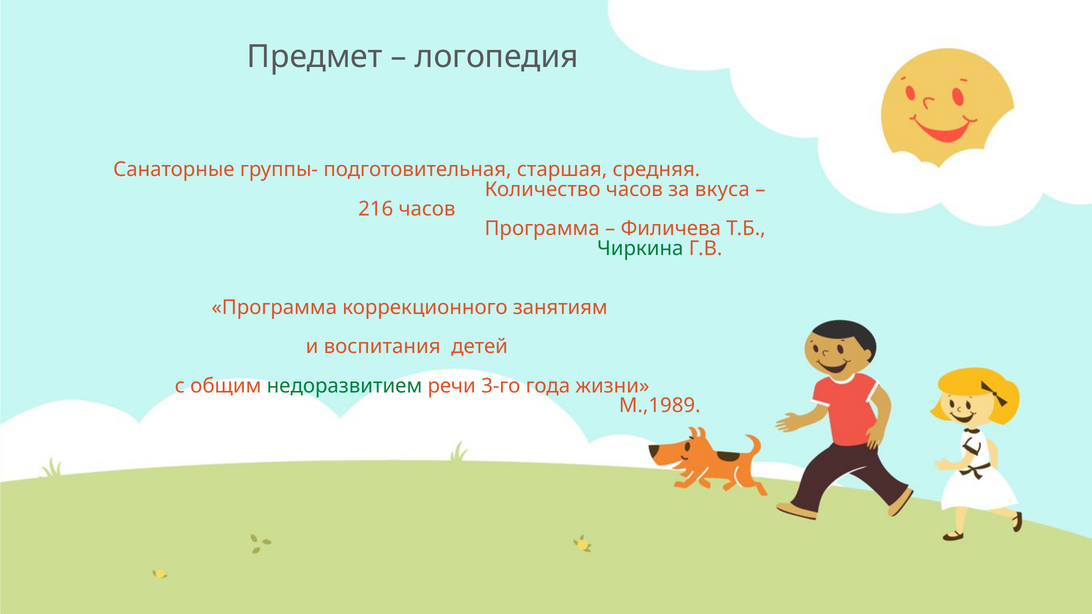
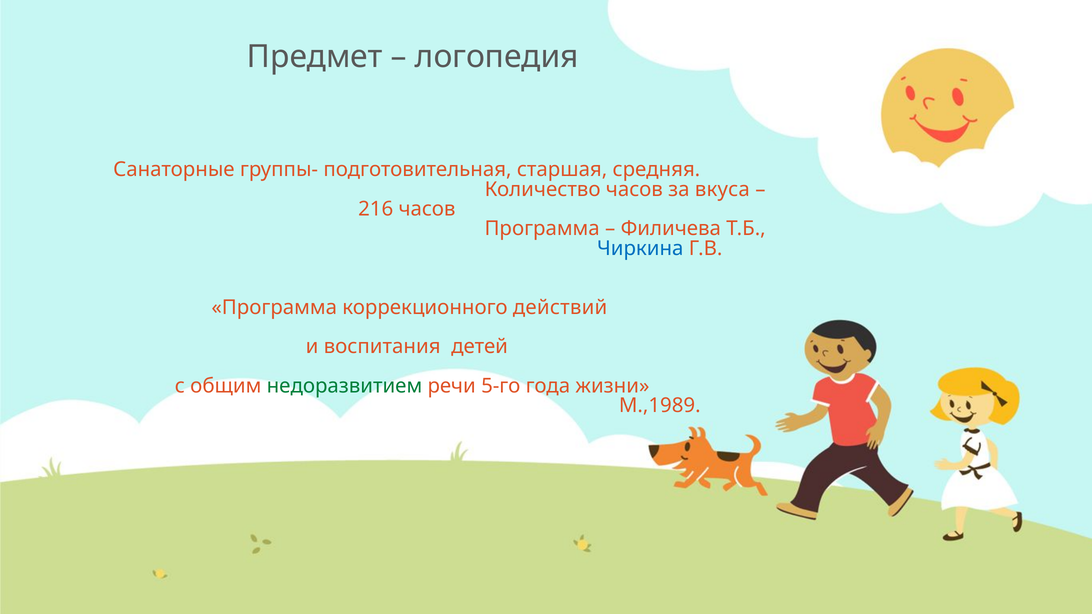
Чиркина colour: green -> blue
занятиям: занятиям -> действий
3-го: 3-го -> 5-го
